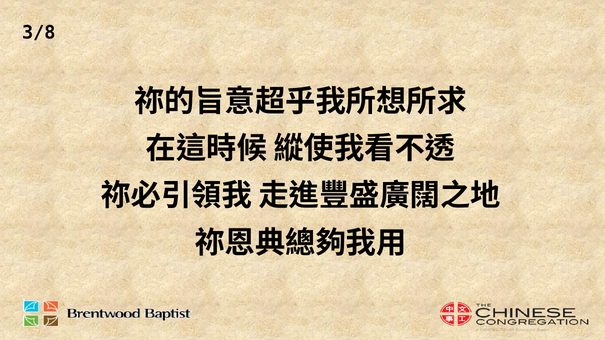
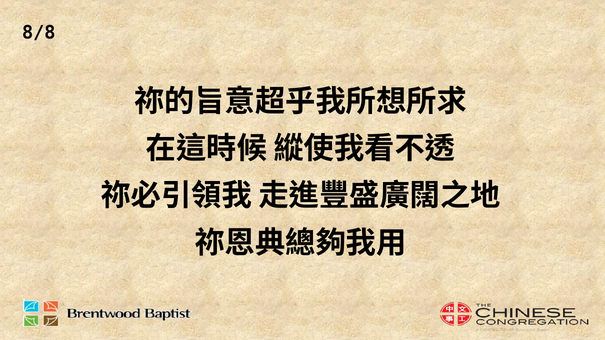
3/8: 3/8 -> 8/8
